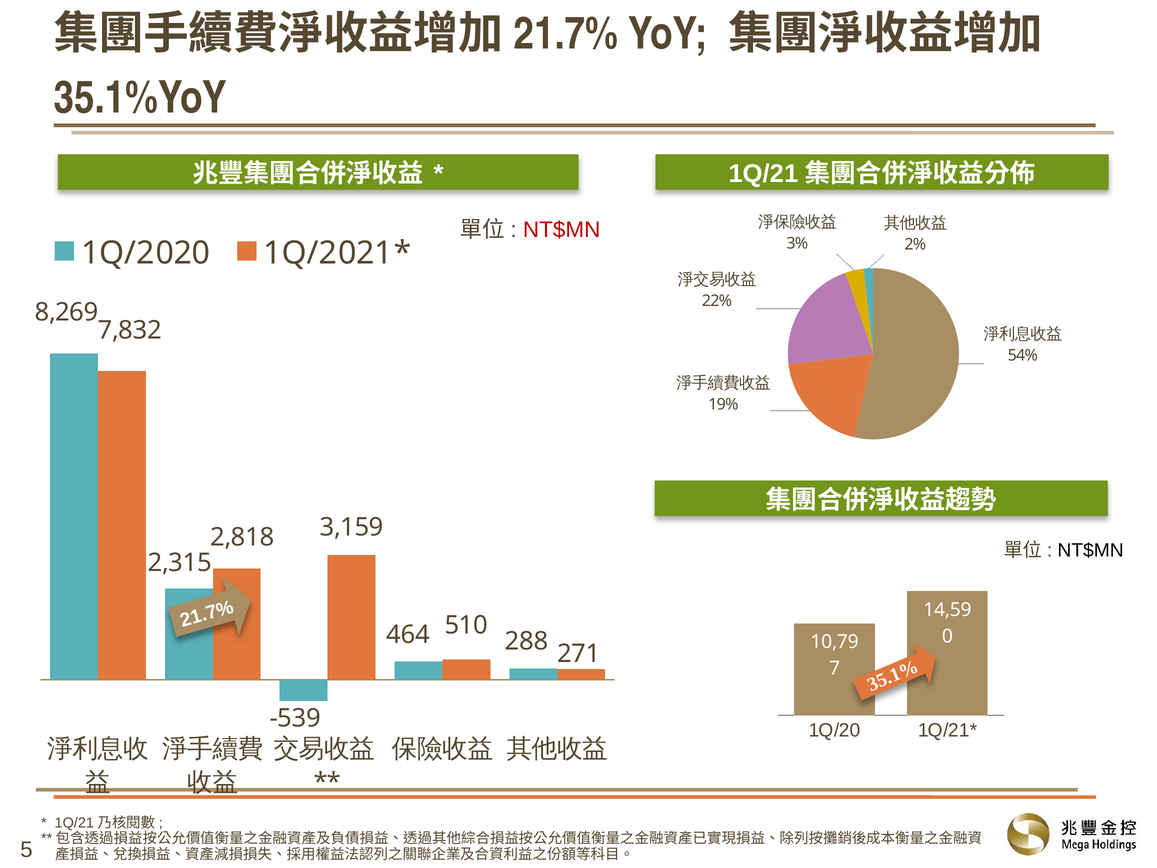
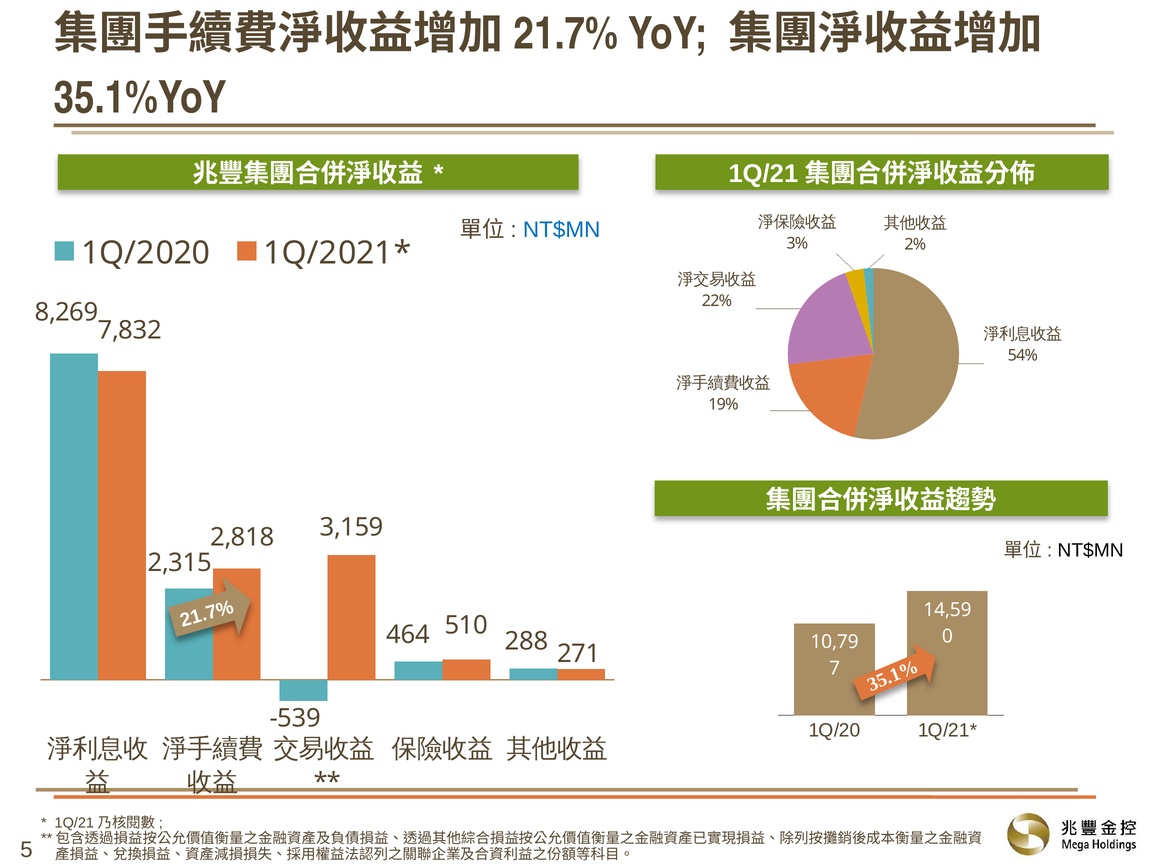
NT$MN at (562, 230) colour: red -> blue
